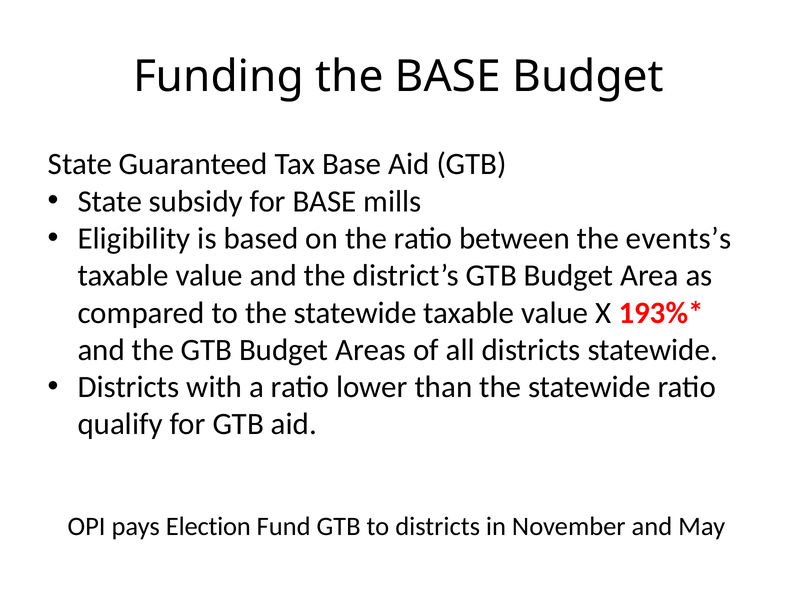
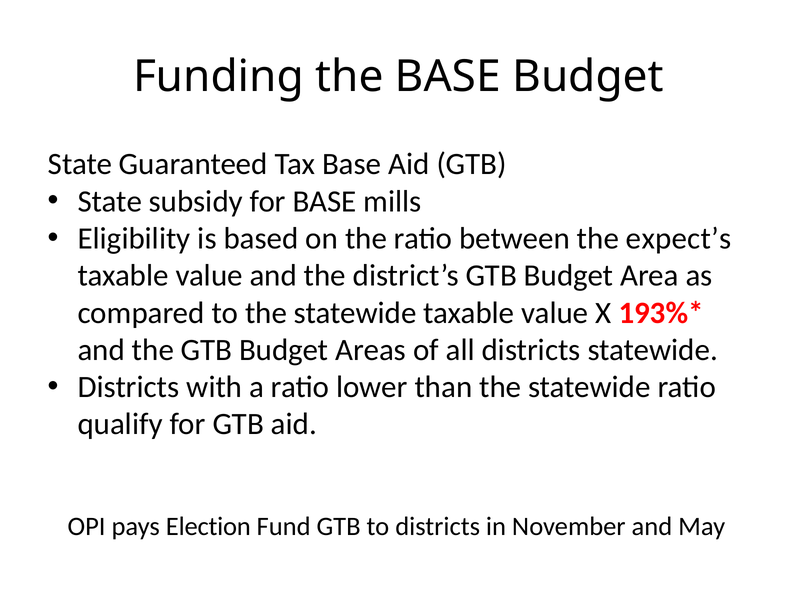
events’s: events’s -> expect’s
